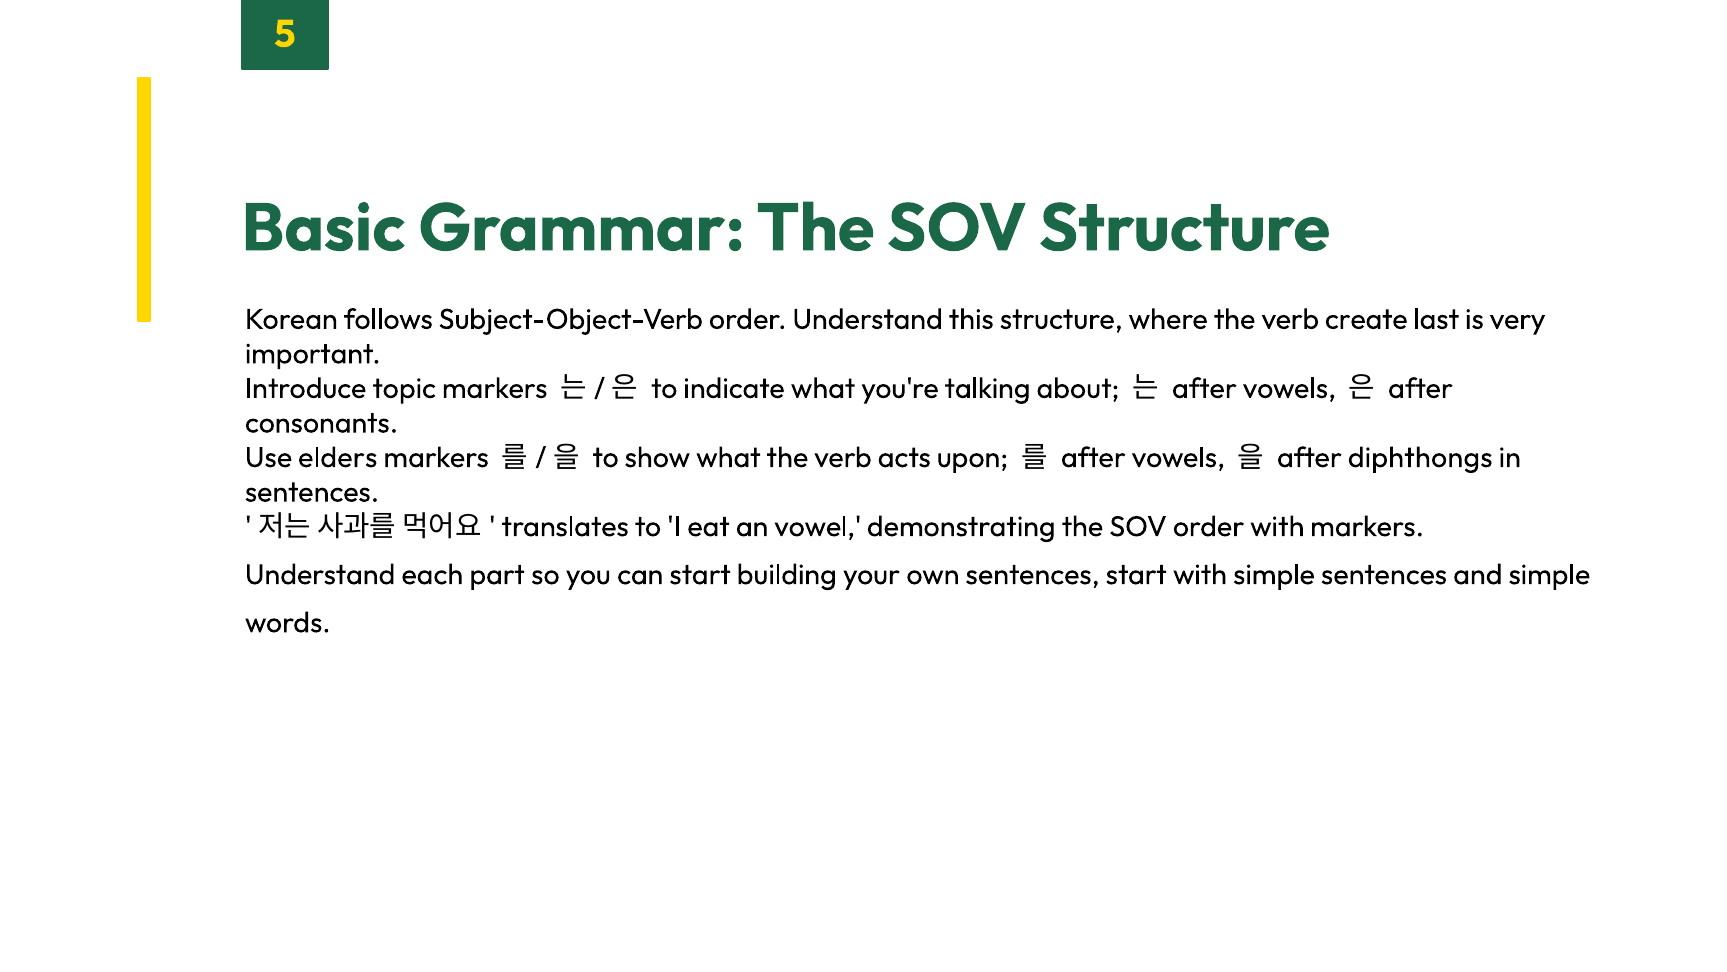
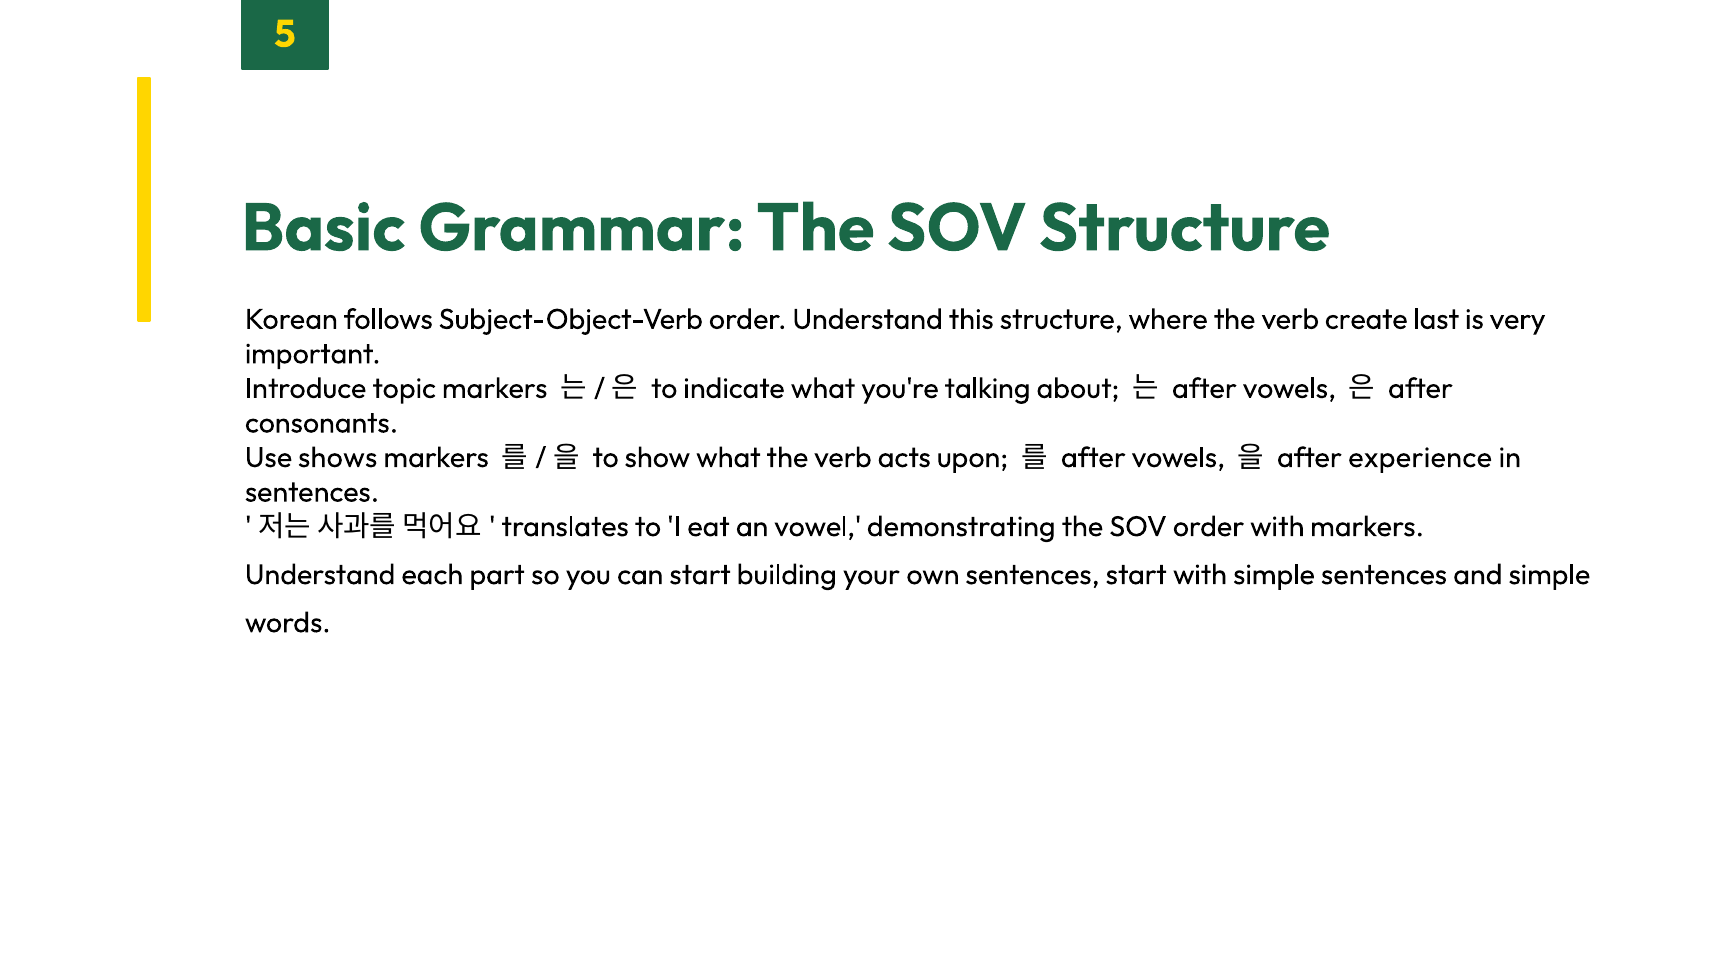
elders: elders -> shows
diphthongs: diphthongs -> experience
